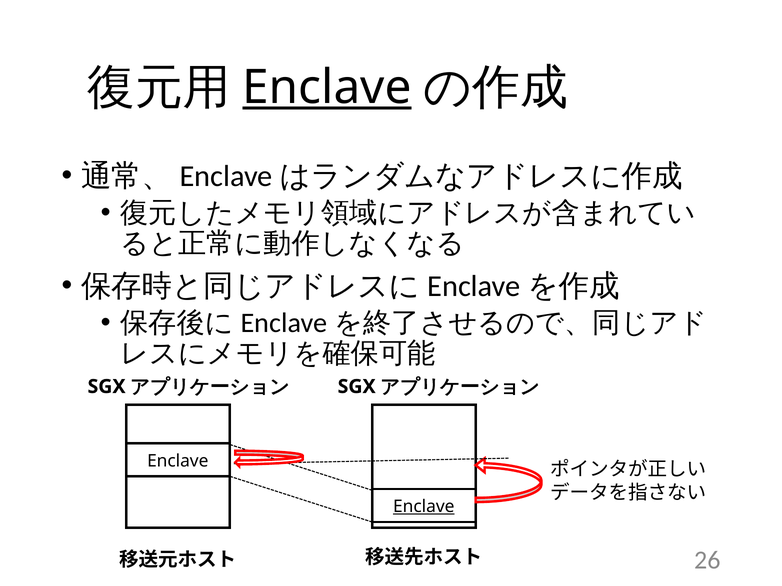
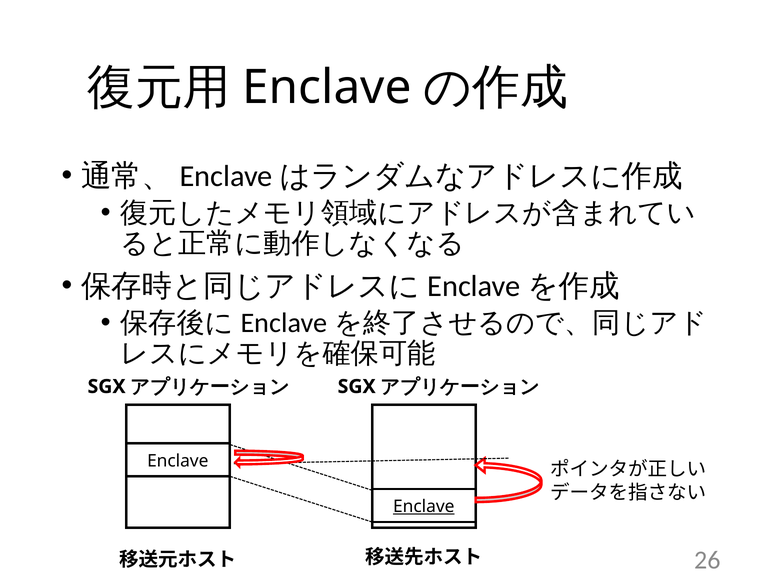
Enclave at (327, 88) underline: present -> none
